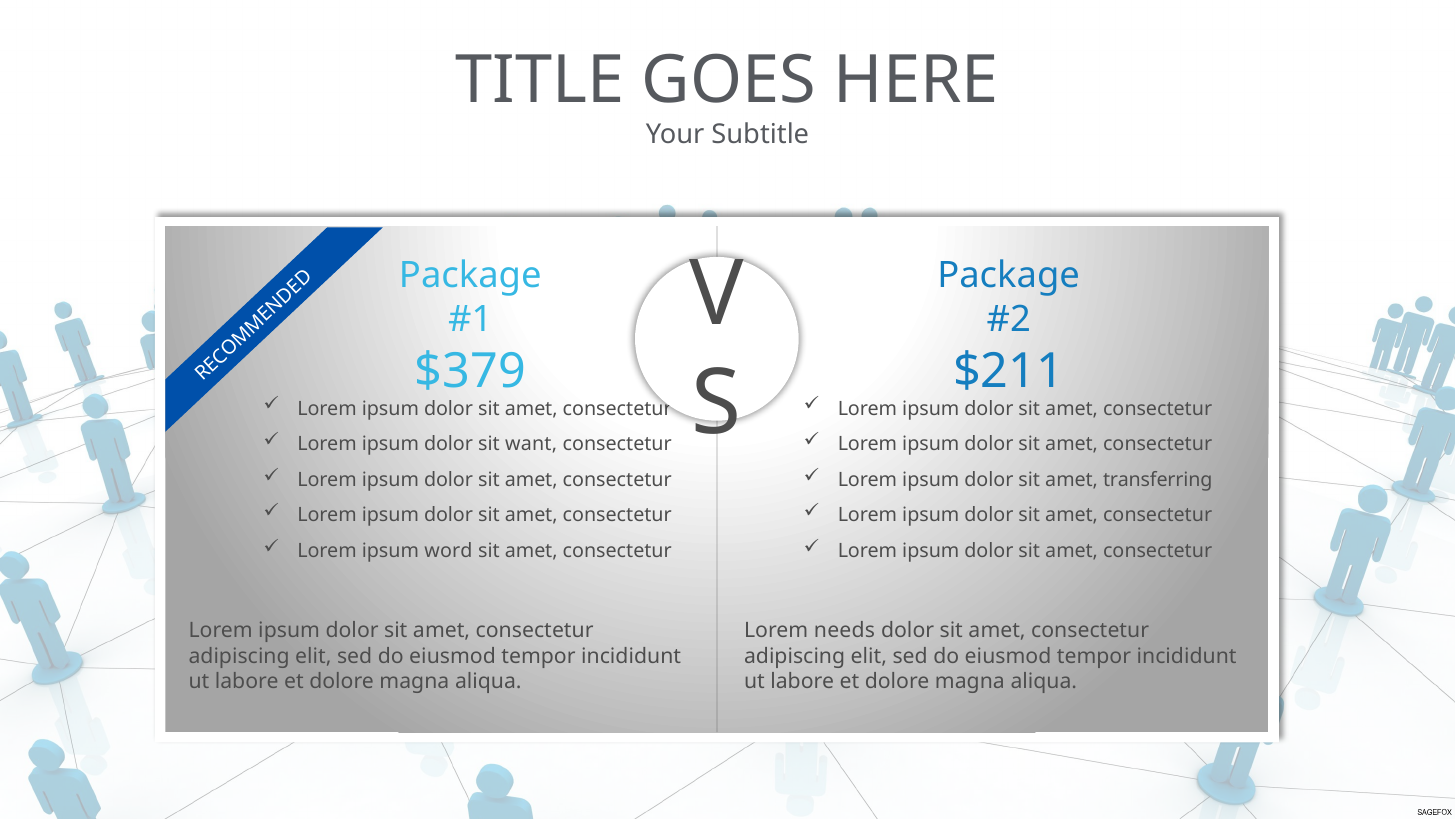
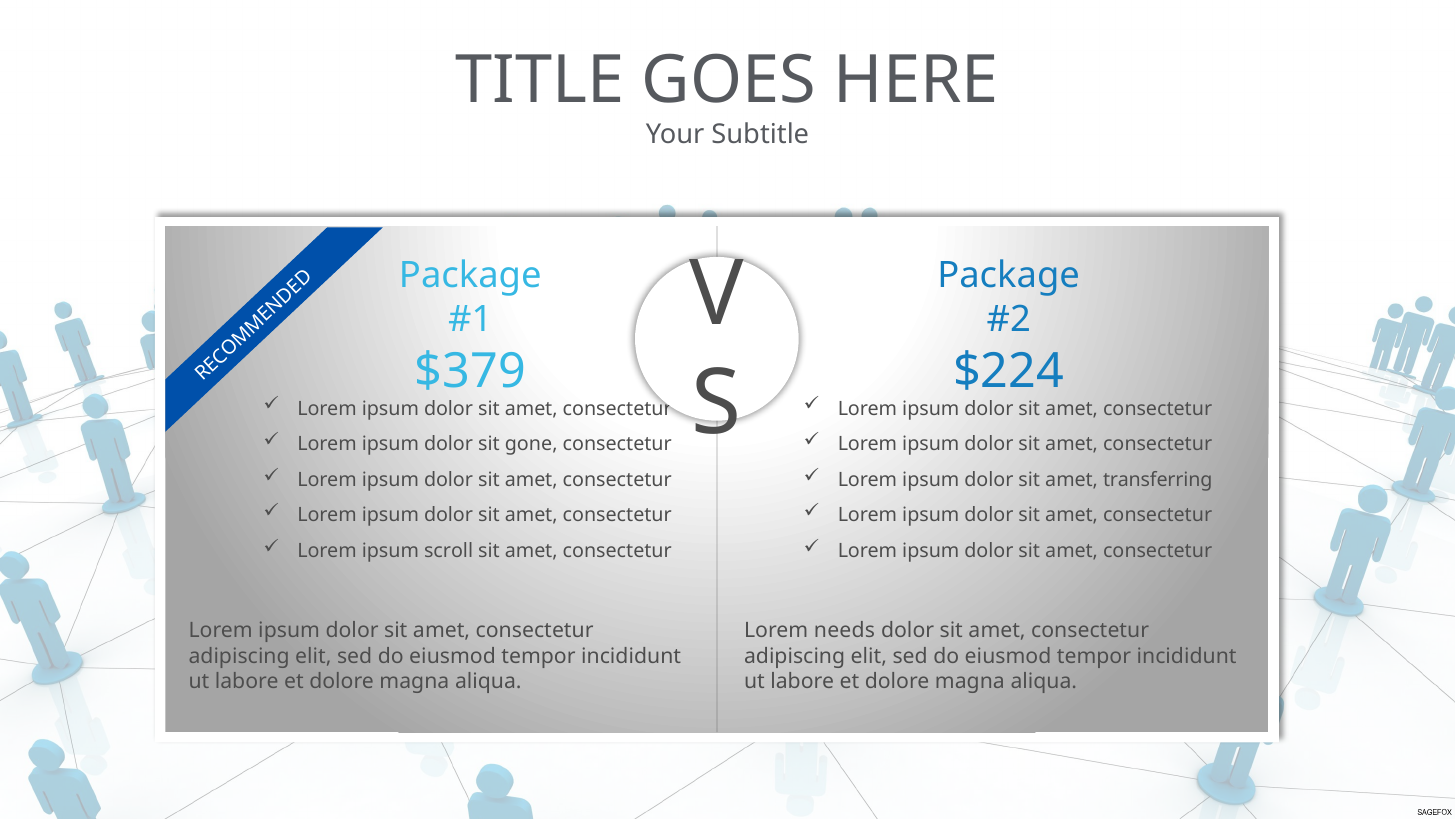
$211: $211 -> $224
want: want -> gone
word: word -> scroll
